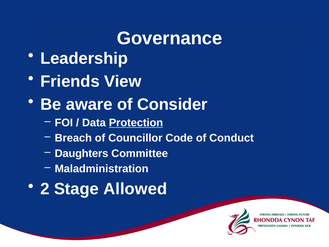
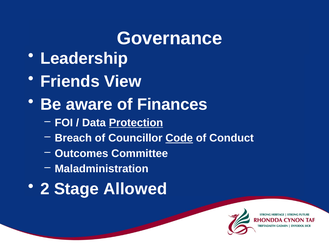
Consider: Consider -> Finances
Code underline: none -> present
Daughters: Daughters -> Outcomes
